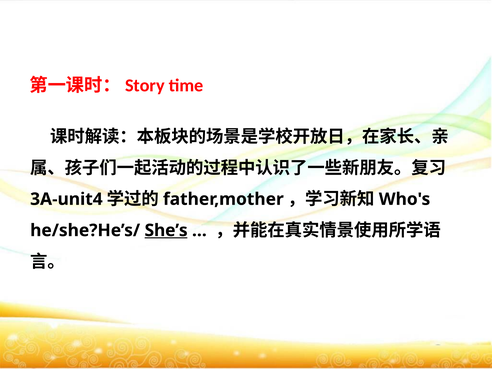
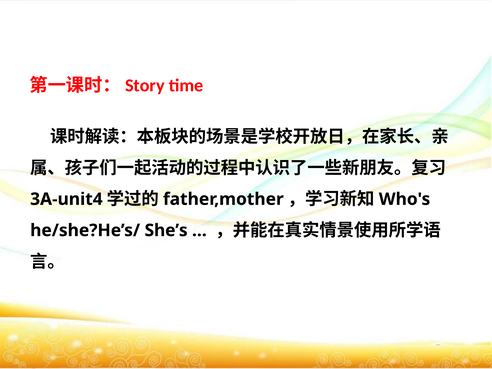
She’s underline: present -> none
